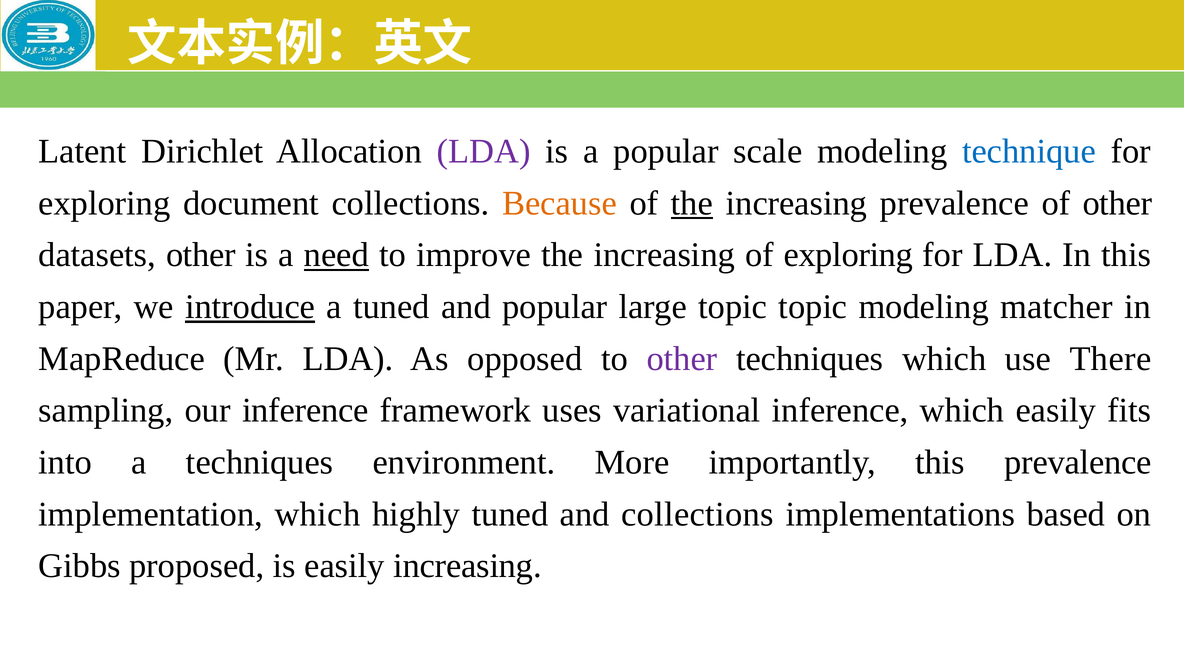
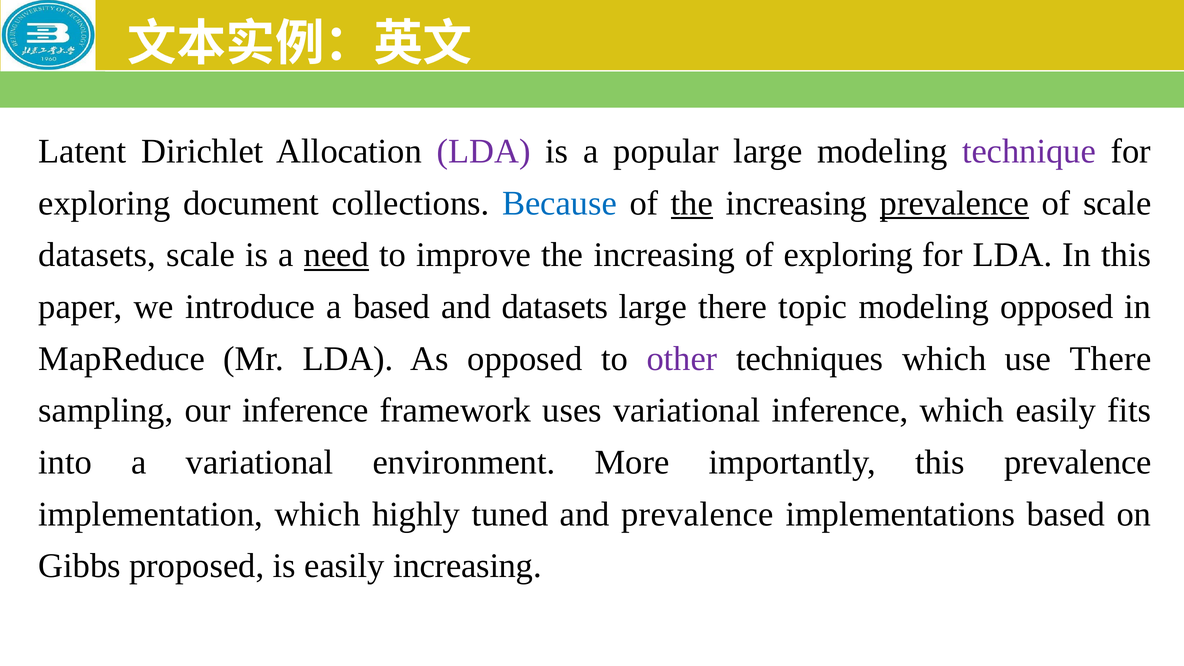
popular scale: scale -> large
technique colour: blue -> purple
Because colour: orange -> blue
prevalence at (954, 203) underline: none -> present
of other: other -> scale
datasets other: other -> scale
introduce underline: present -> none
a tuned: tuned -> based
and popular: popular -> datasets
large topic: topic -> there
modeling matcher: matcher -> opposed
a techniques: techniques -> variational
and collections: collections -> prevalence
